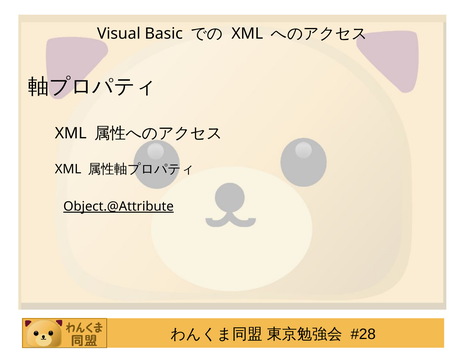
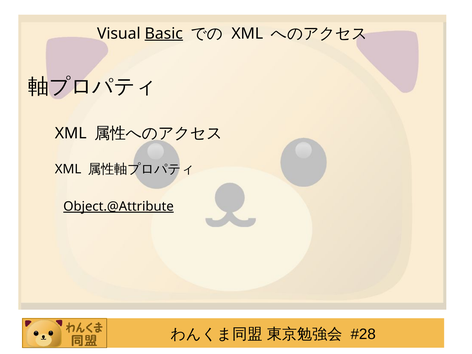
Basic underline: none -> present
